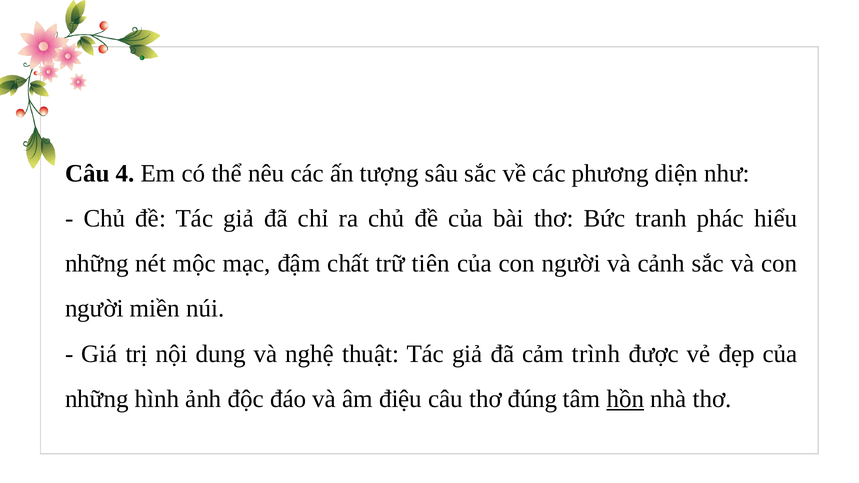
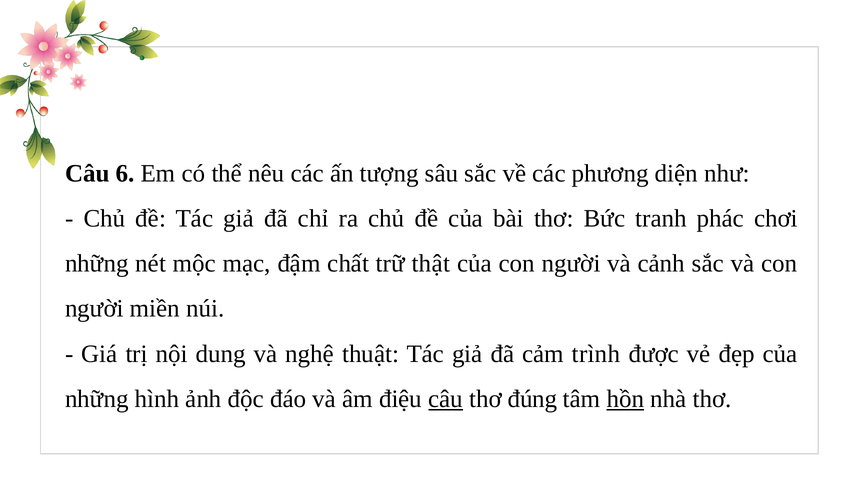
4: 4 -> 6
hiểu: hiểu -> chơi
tiên: tiên -> thật
câu at (446, 399) underline: none -> present
